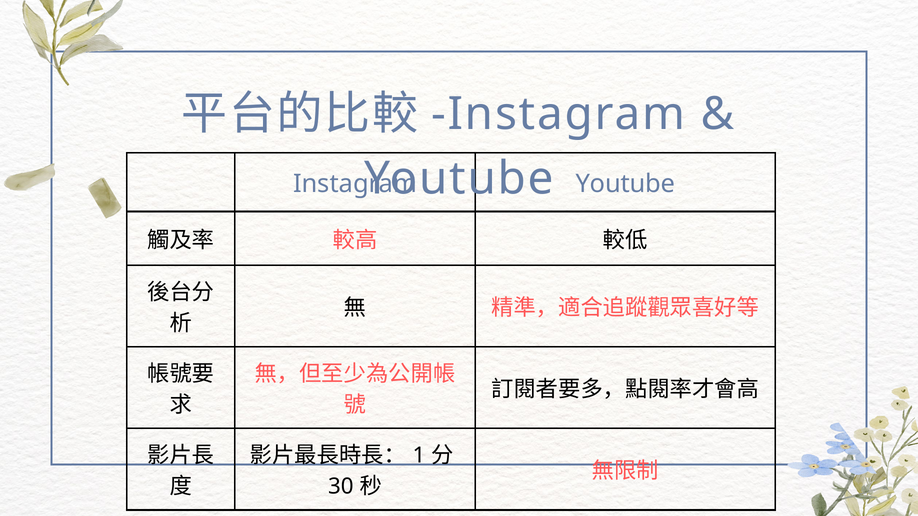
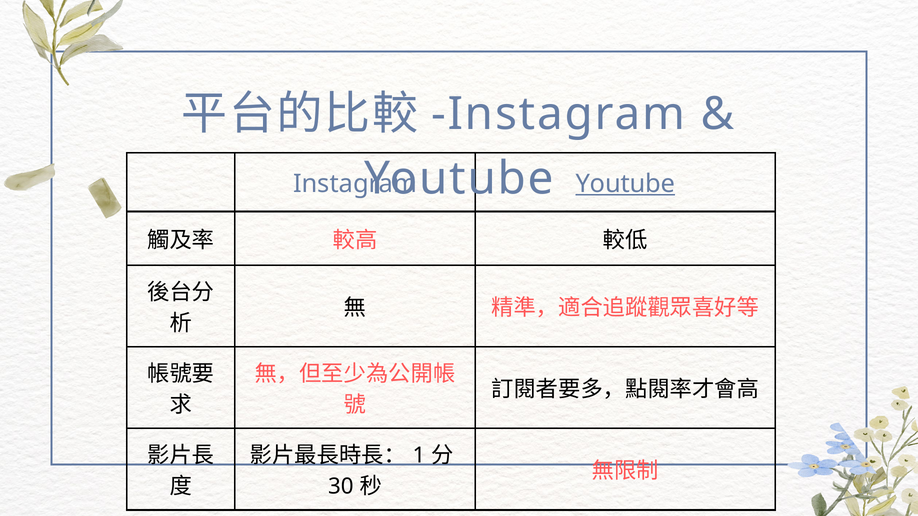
Youtube at (625, 184) underline: none -> present
